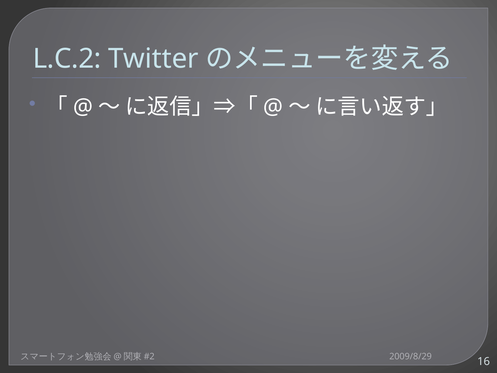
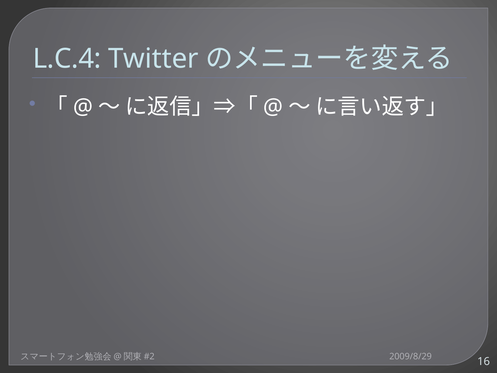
L.C.2: L.C.2 -> L.C.4
